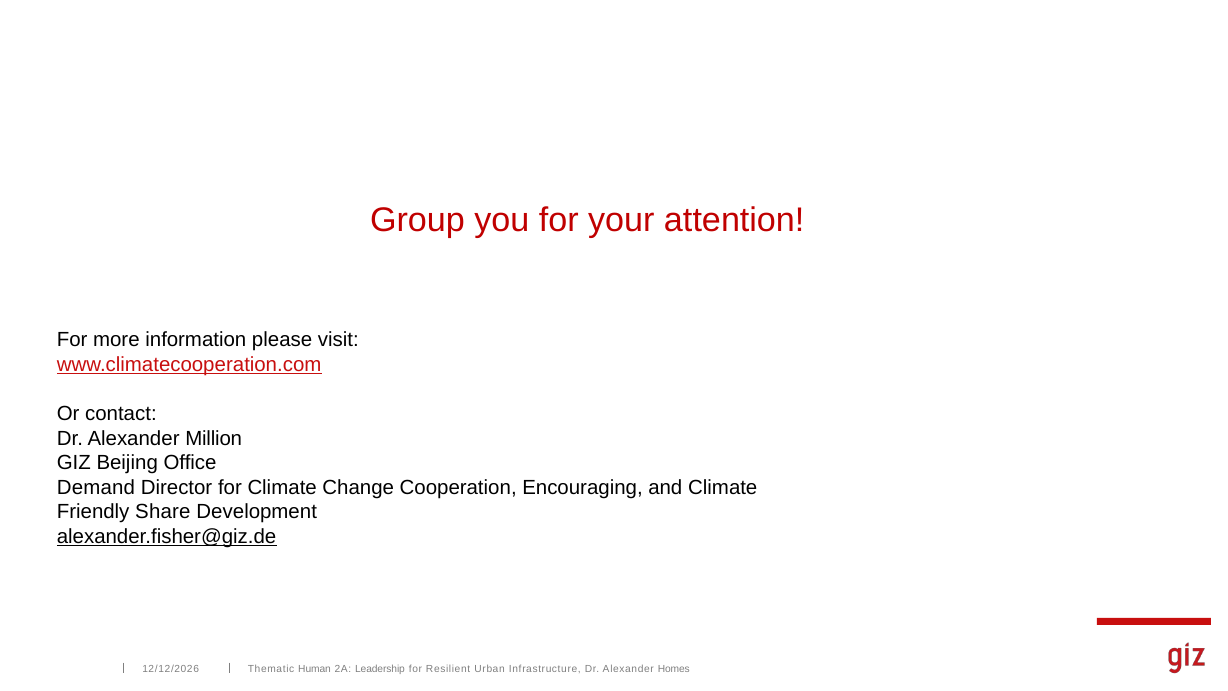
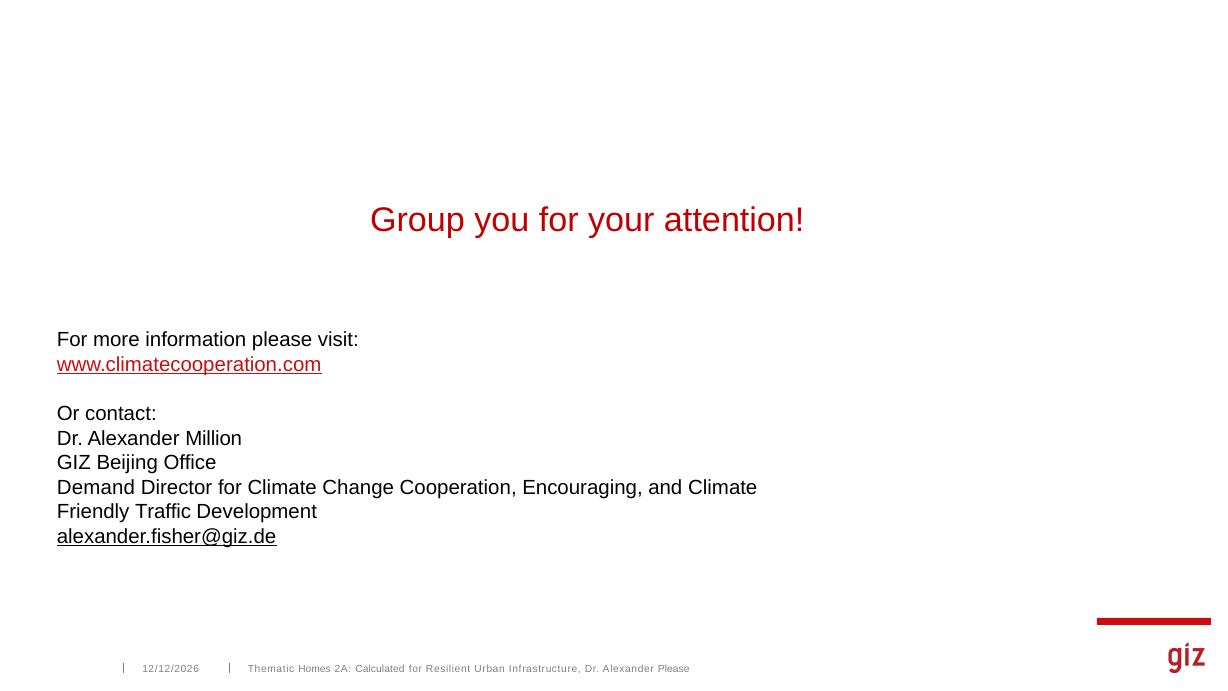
Share: Share -> Traffic
Human: Human -> Homes
Leadership: Leadership -> Calculated
Alexander Homes: Homes -> Please
